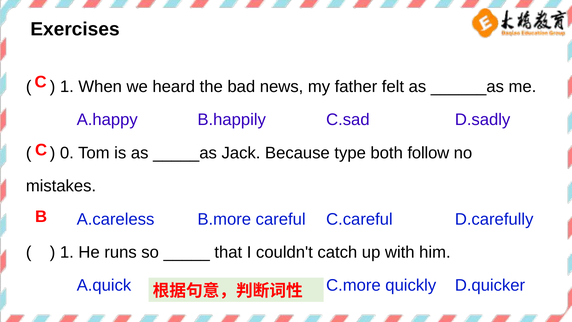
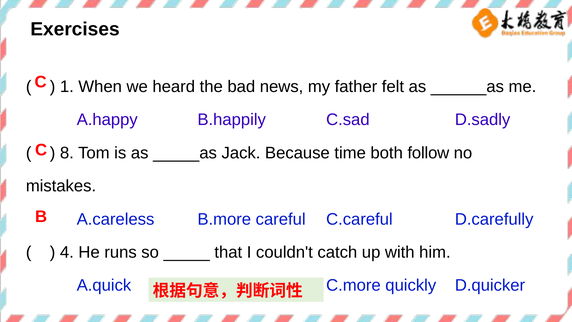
0: 0 -> 8
type: type -> time
1 at (67, 252): 1 -> 4
